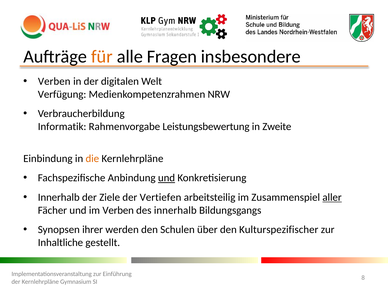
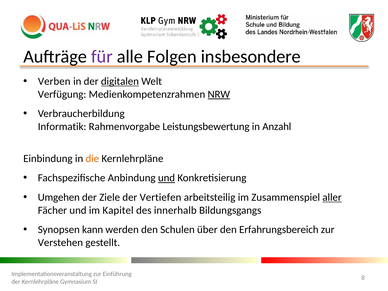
für colour: orange -> purple
Fragen: Fragen -> Folgen
digitalen underline: none -> present
NRW underline: none -> present
Zweite: Zweite -> Anzahl
Innerhalb at (59, 197): Innerhalb -> Umgehen
im Verben: Verben -> Kapitel
ihrer: ihrer -> kann
Kulturspezifischer: Kulturspezifischer -> Erfahrungsbereich
Inhaltliche: Inhaltliche -> Verstehen
